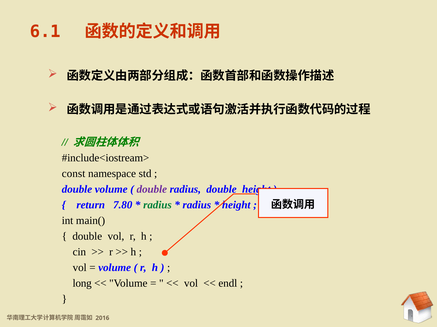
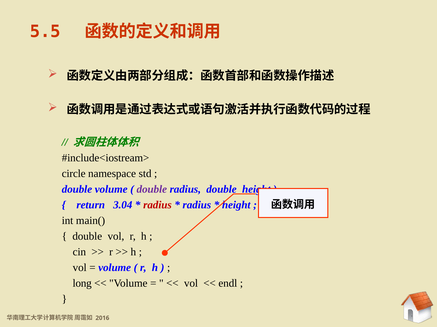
6.1: 6.1 -> 5.5
const: const -> circle
7.80: 7.80 -> 3.04
radius at (157, 205) colour: green -> red
